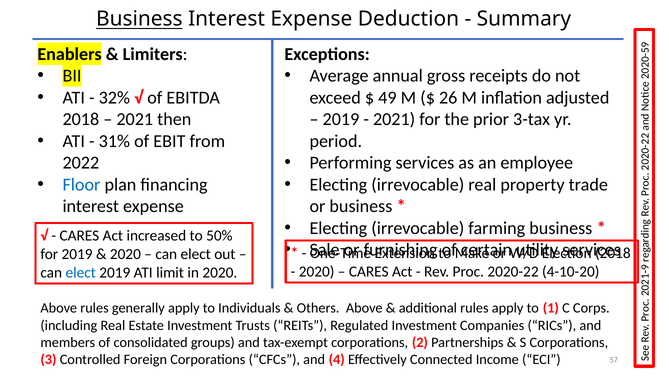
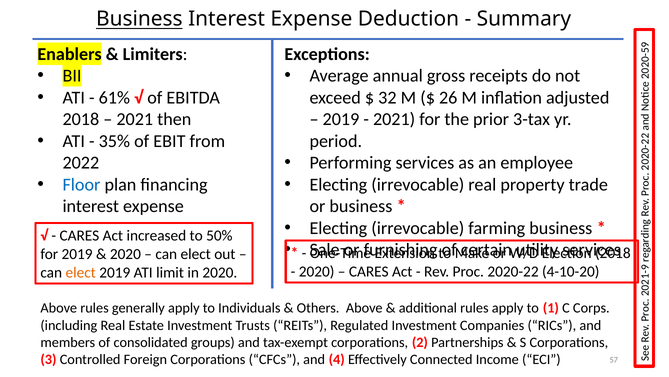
32%: 32% -> 61%
49: 49 -> 32
31%: 31% -> 35%
elect at (81, 272) colour: blue -> orange
